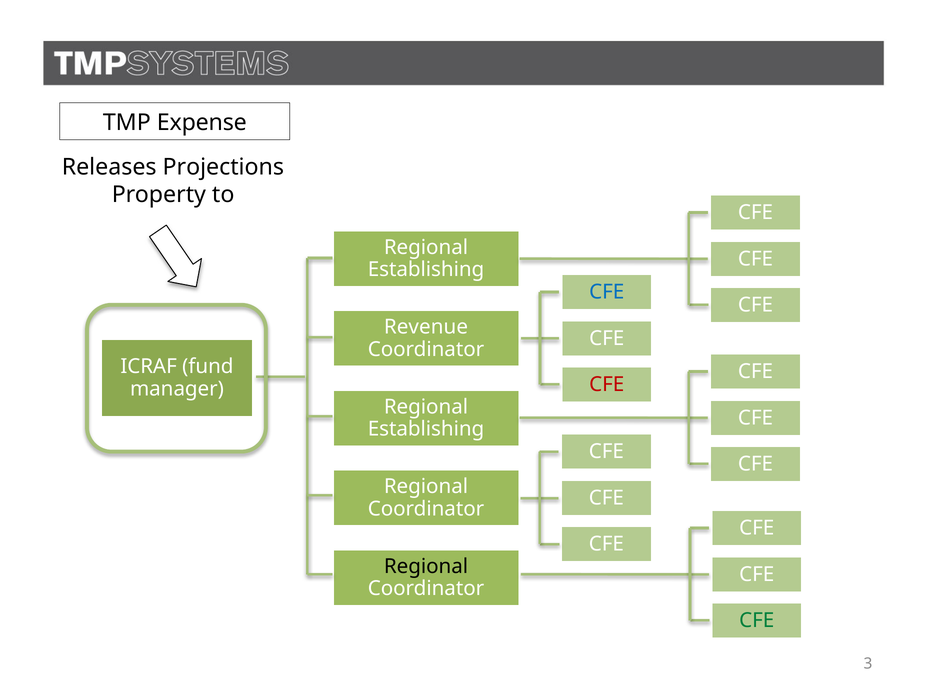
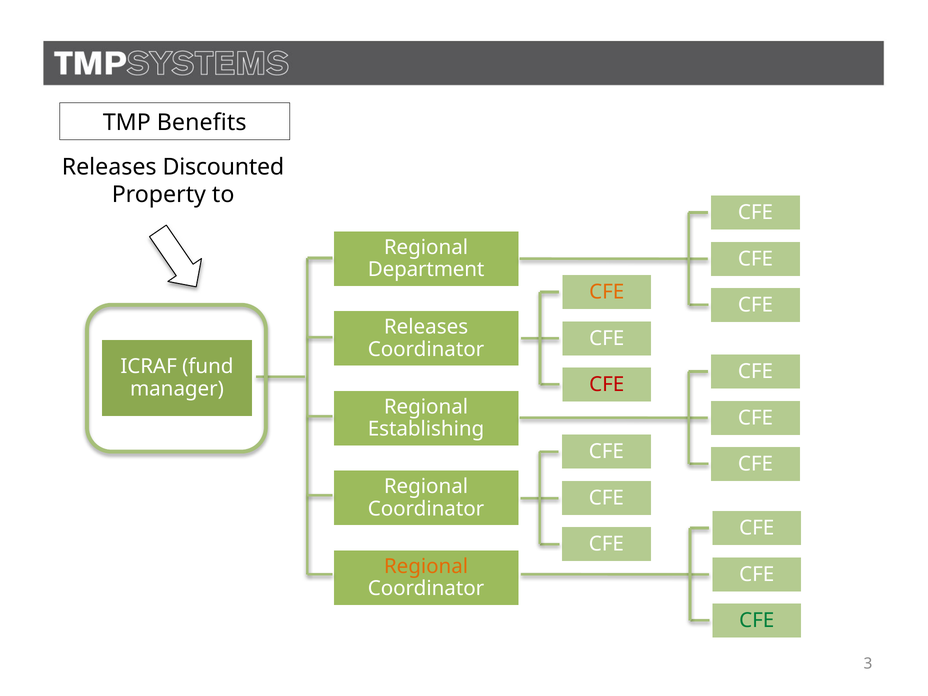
Expense: Expense -> Benefits
Projections: Projections -> Discounted
Establishing at (426, 270): Establishing -> Department
CFE at (607, 292) colour: blue -> orange
Revenue at (426, 327): Revenue -> Releases
Regional at (426, 566) colour: black -> orange
